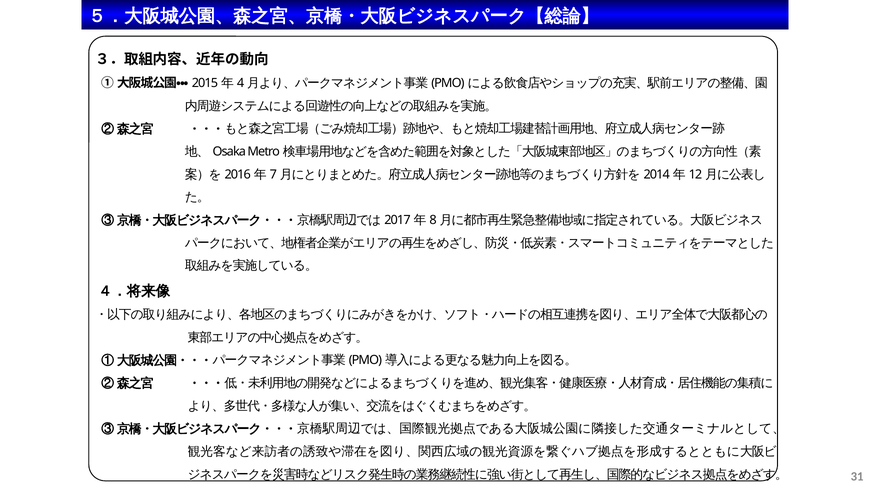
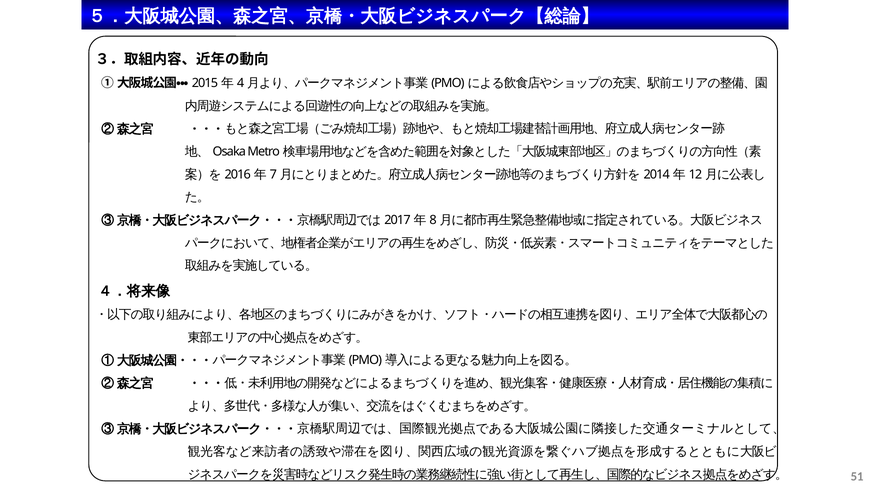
31: 31 -> 51
